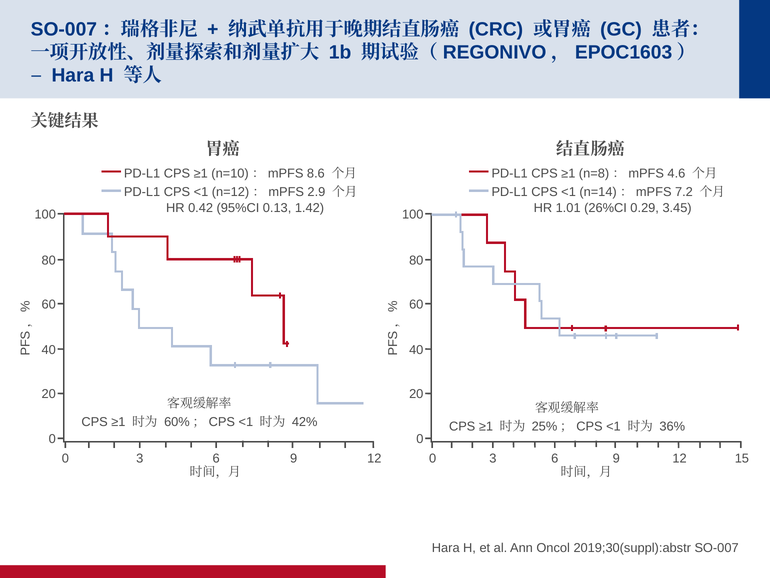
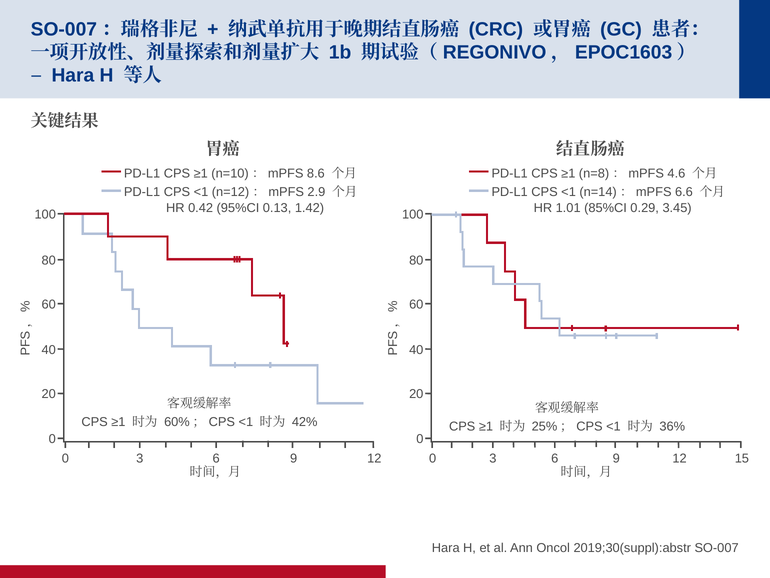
7.2: 7.2 -> 6.6
26%CI: 26%CI -> 85%CI
